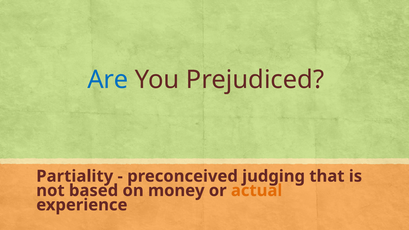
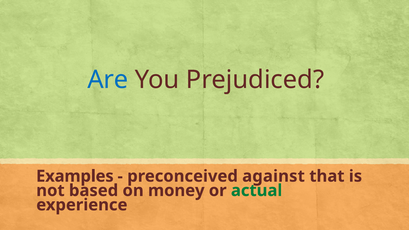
Partiality: Partiality -> Examples
judging: judging -> against
actual colour: orange -> green
